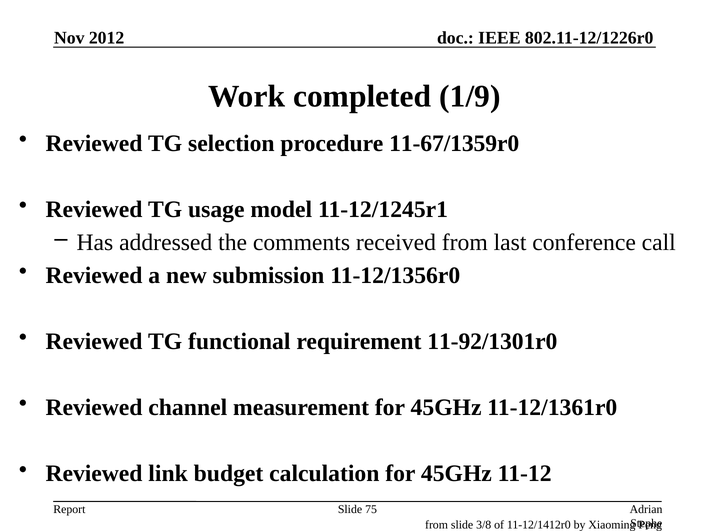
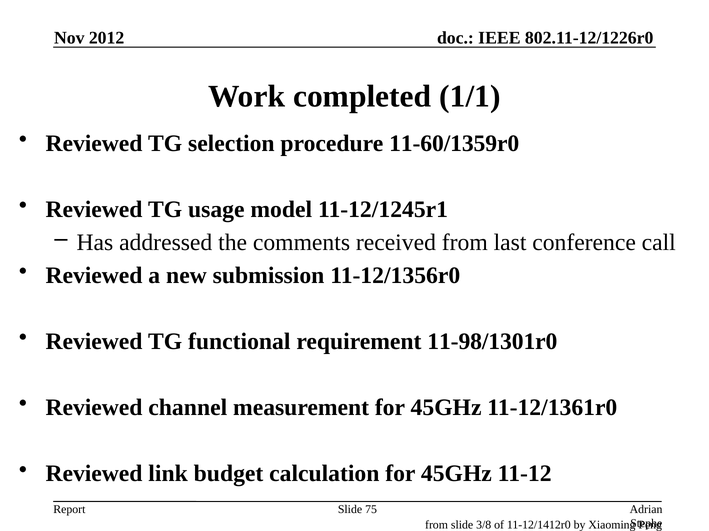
1/9: 1/9 -> 1/1
11-67/1359r0: 11-67/1359r0 -> 11-60/1359r0
11-92/1301r0: 11-92/1301r0 -> 11-98/1301r0
